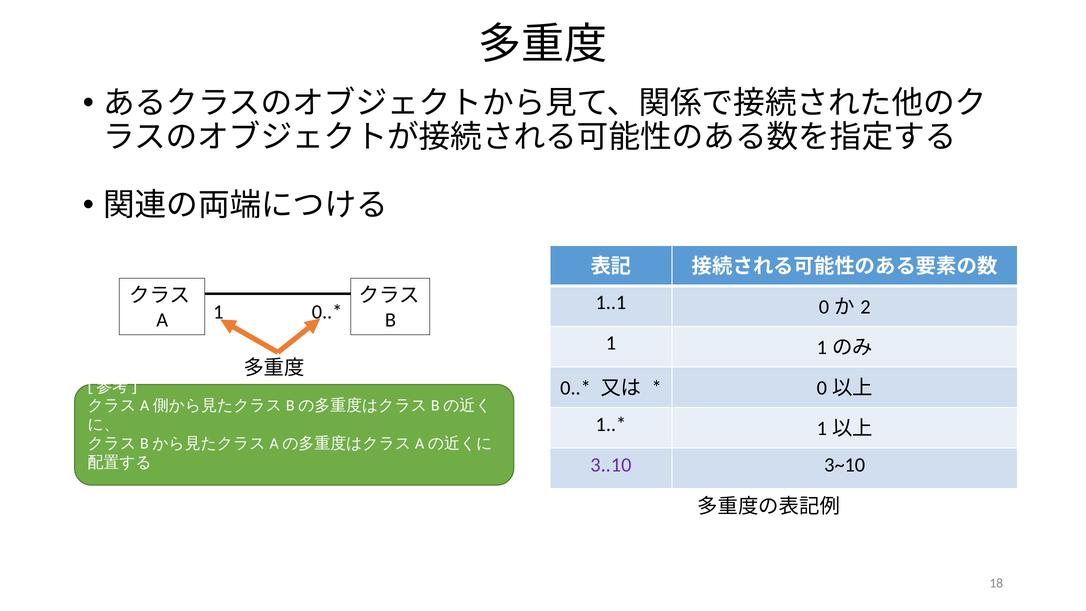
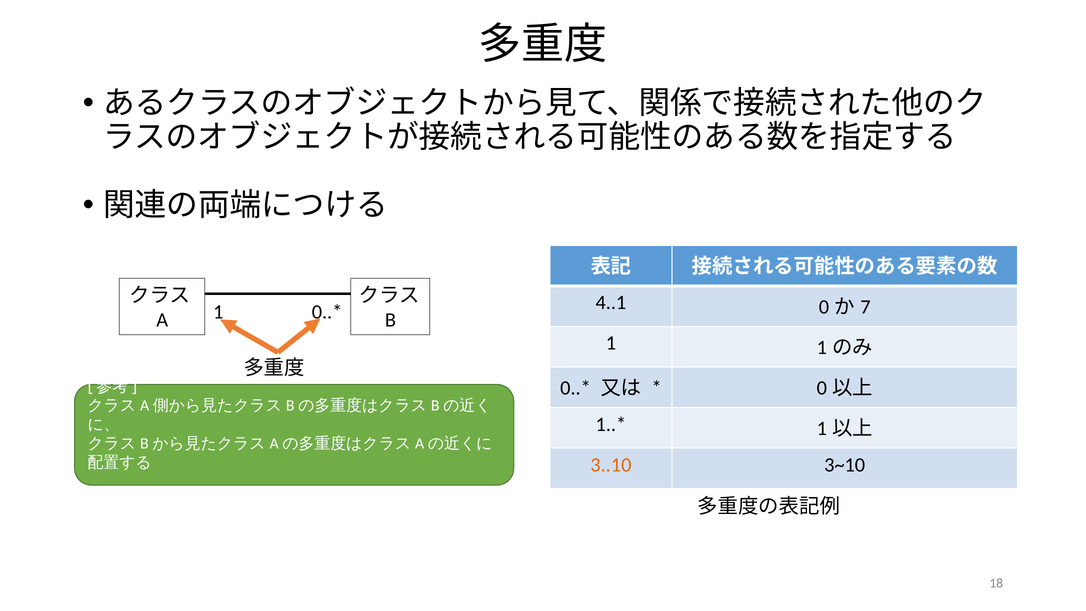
1..1: 1..1 -> 4..1
2: 2 -> 7
3..10 colour: purple -> orange
